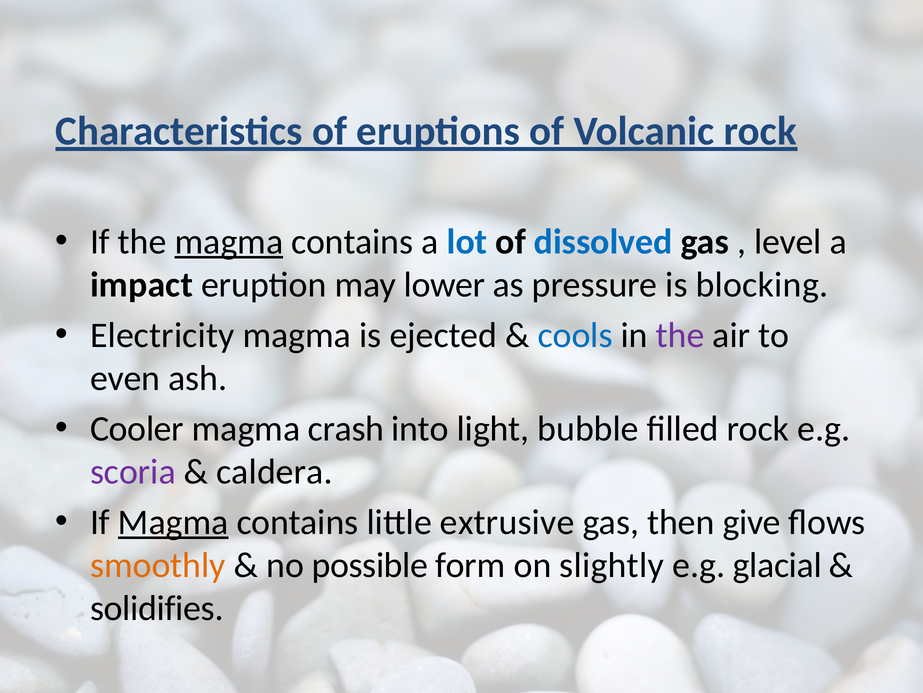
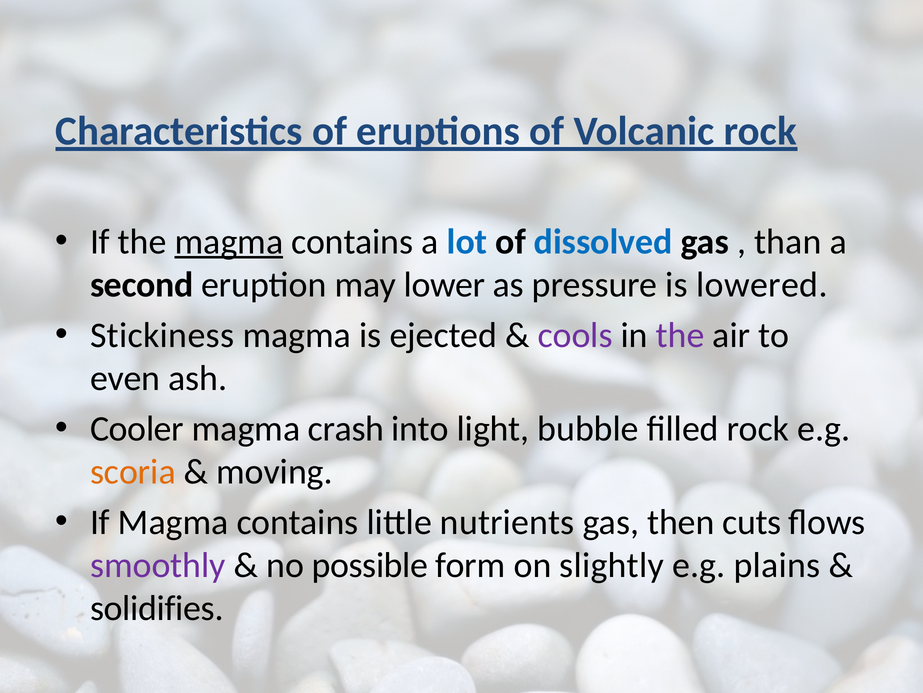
level: level -> than
impact: impact -> second
blocking: blocking -> lowered
Electricity: Electricity -> Stickiness
cools colour: blue -> purple
scoria colour: purple -> orange
caldera: caldera -> moving
Magma at (173, 522) underline: present -> none
extrusive: extrusive -> nutrients
give: give -> cuts
smoothly colour: orange -> purple
glacial: glacial -> plains
